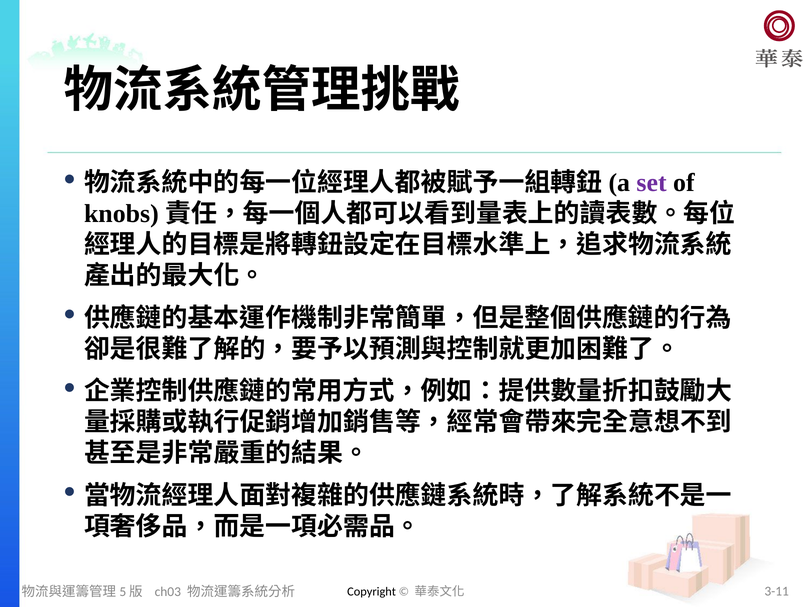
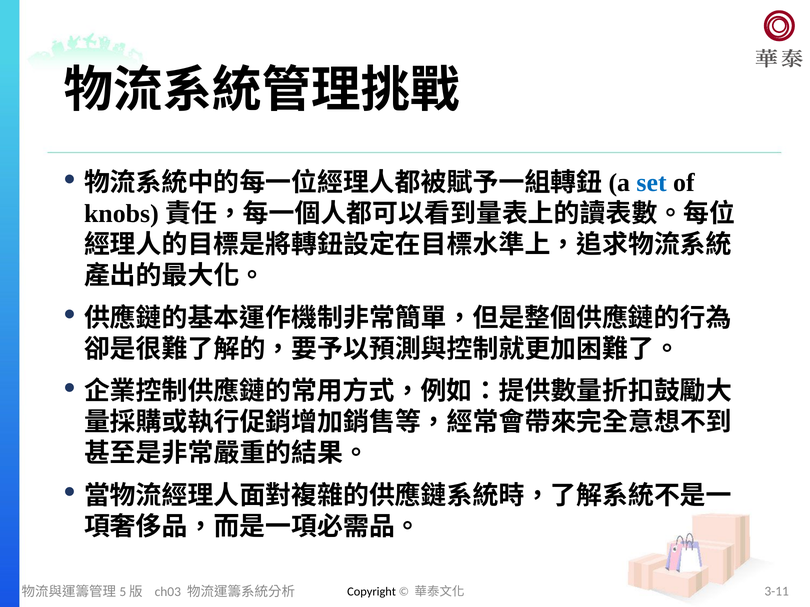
set colour: purple -> blue
